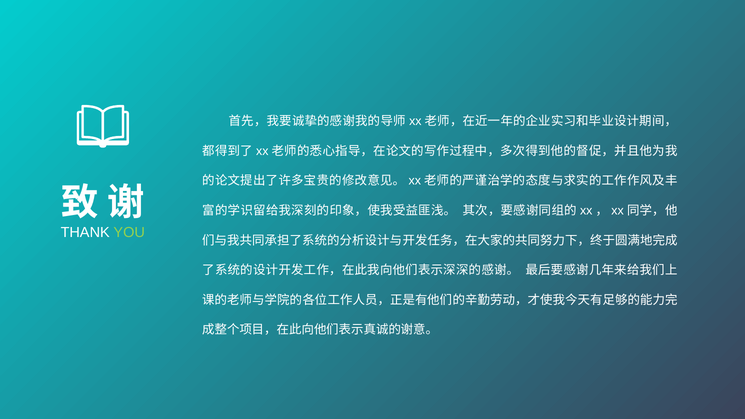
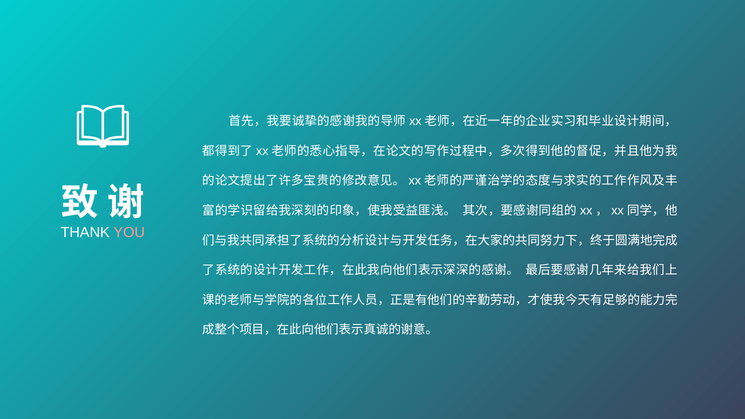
YOU colour: light green -> pink
